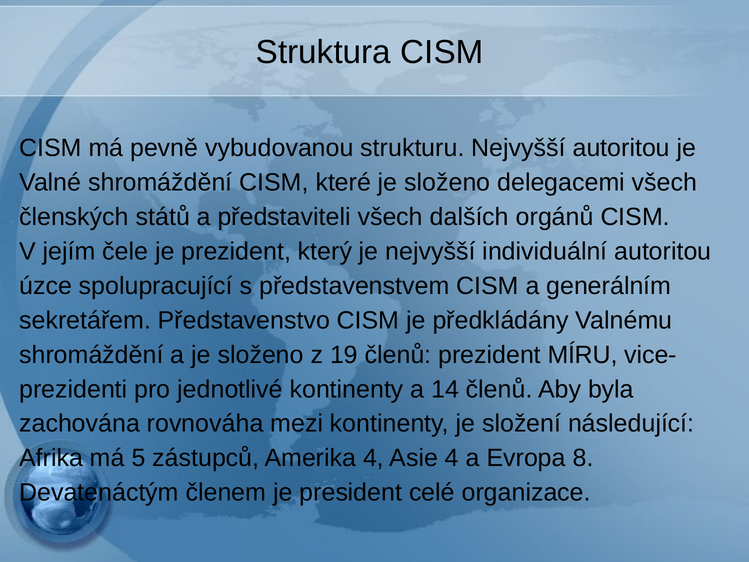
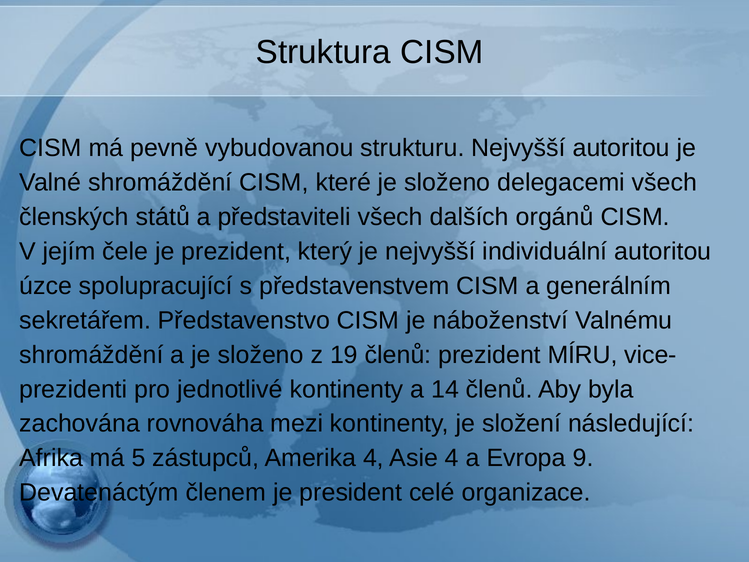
předkládány: předkládány -> náboženství
8: 8 -> 9
